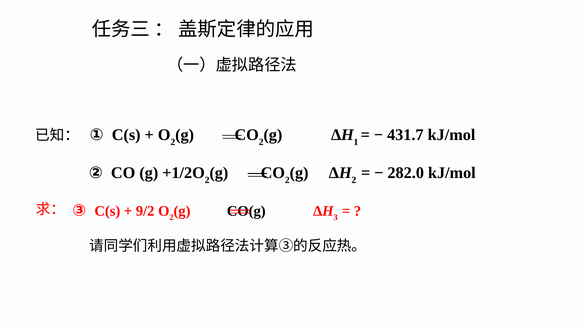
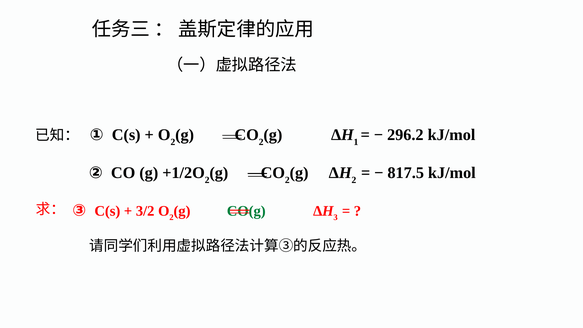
431.7: 431.7 -> 296.2
282.0: 282.0 -> 817.5
9/2: 9/2 -> 3/2
CO(g colour: black -> green
